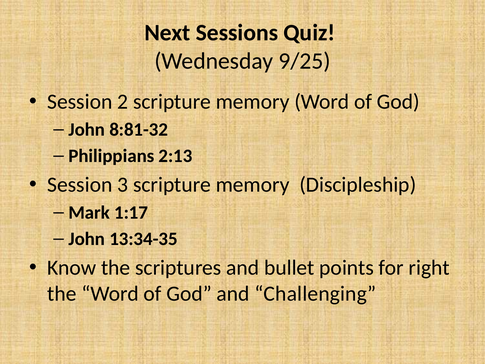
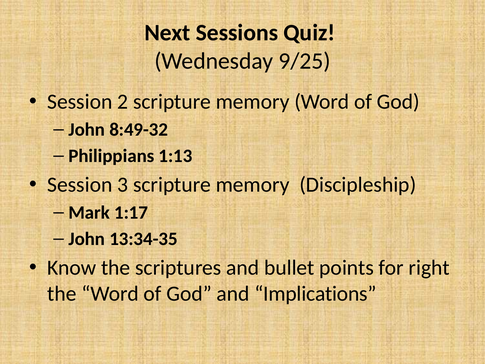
8:81-32: 8:81-32 -> 8:49-32
2:13: 2:13 -> 1:13
Challenging: Challenging -> Implications
